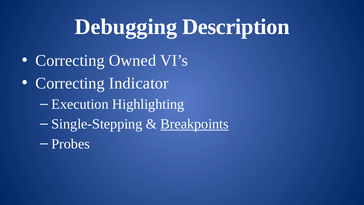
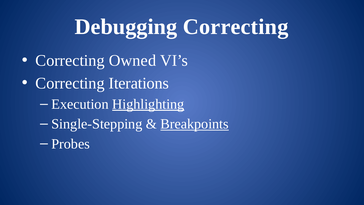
Debugging Description: Description -> Correcting
Indicator: Indicator -> Iterations
Highlighting underline: none -> present
